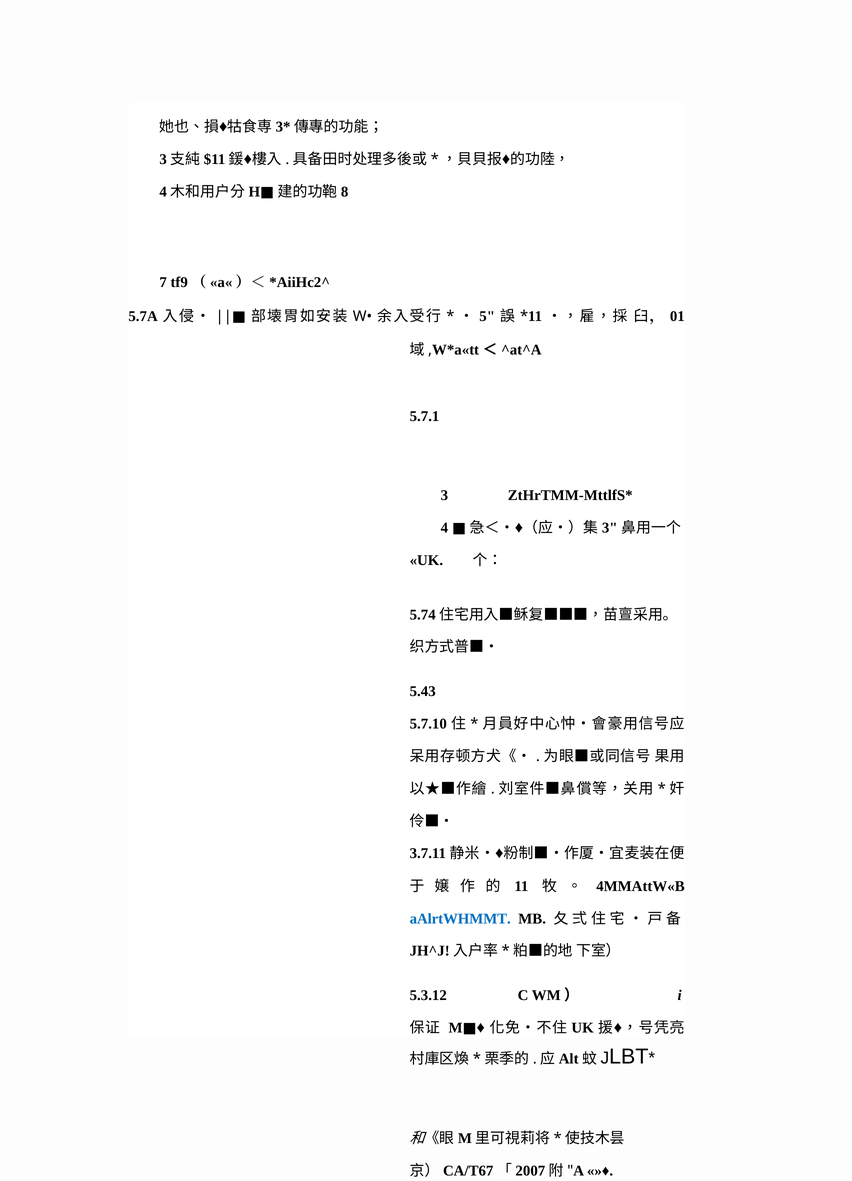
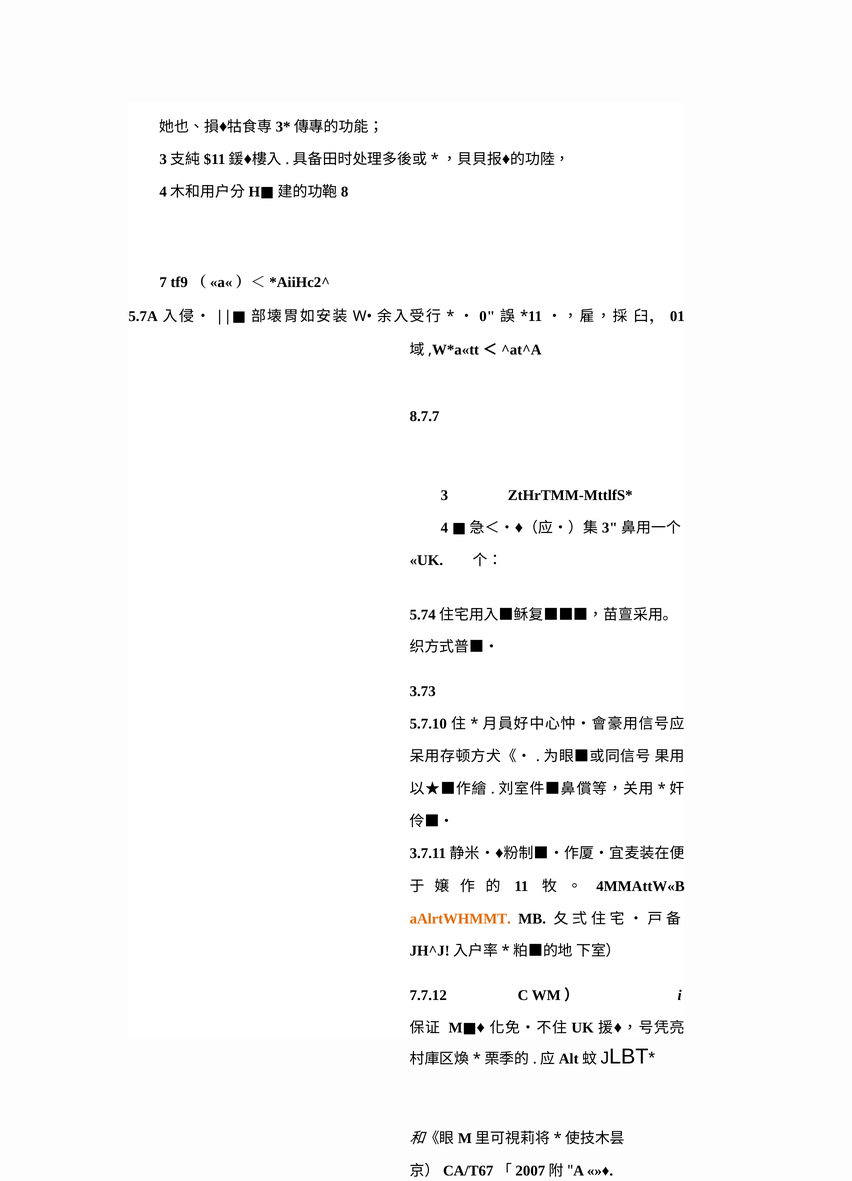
5: 5 -> 0
5.7.1: 5.7.1 -> 8.7.7
5.43: 5.43 -> 3.73
aAlrtWHMMT colour: blue -> orange
5.3.12: 5.3.12 -> 7.7.12
